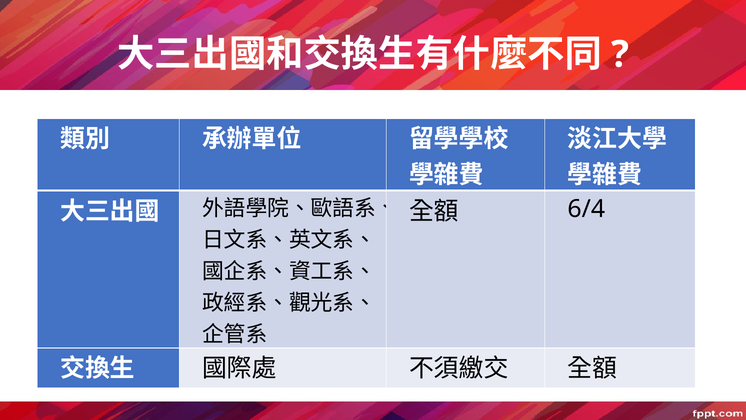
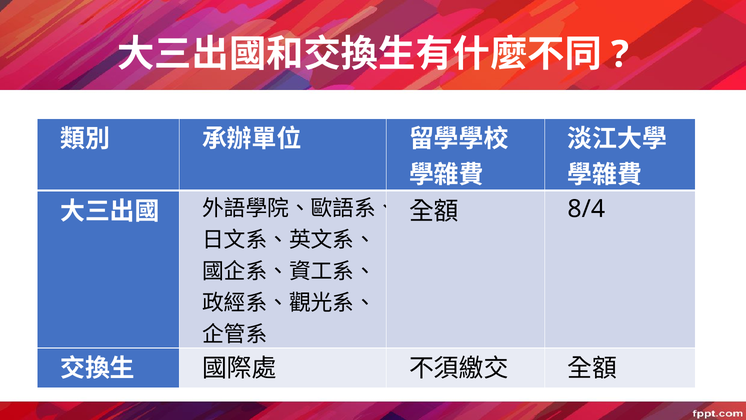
6/4: 6/4 -> 8/4
